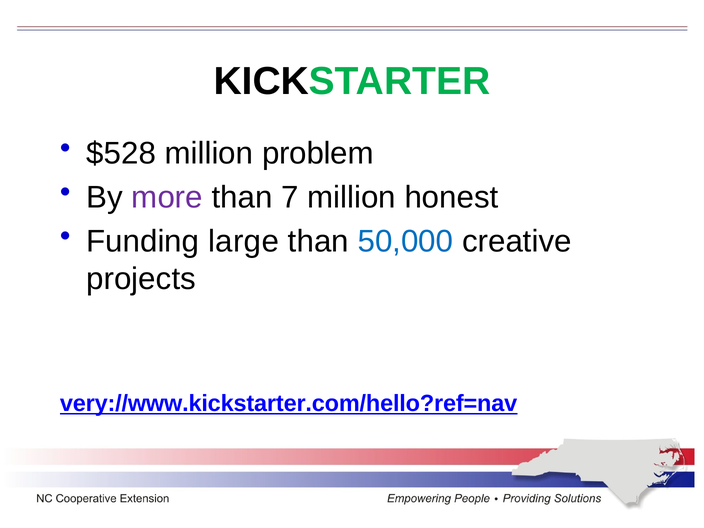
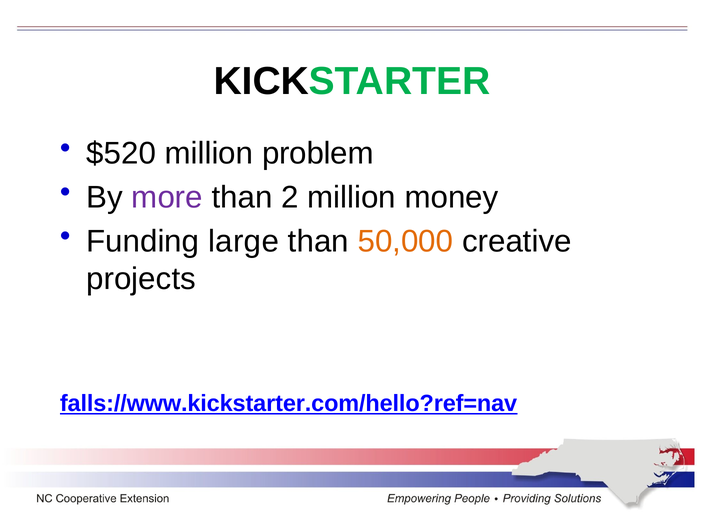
$528: $528 -> $520
7: 7 -> 2
honest: honest -> money
50,000 colour: blue -> orange
very://www.kickstarter.com/hello?ref=nav: very://www.kickstarter.com/hello?ref=nav -> falls://www.kickstarter.com/hello?ref=nav
